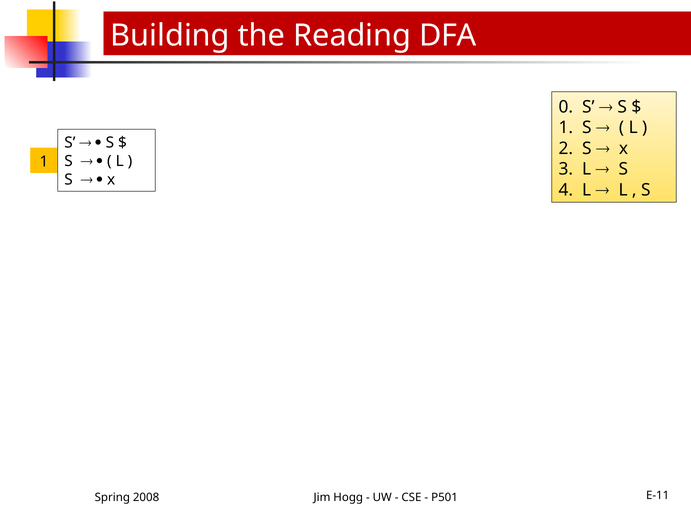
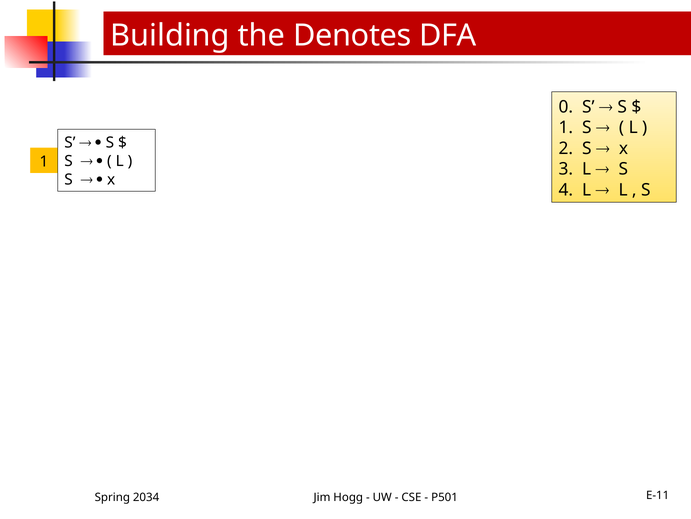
Reading: Reading -> Denotes
2008: 2008 -> 2034
